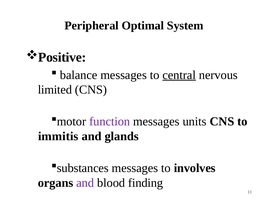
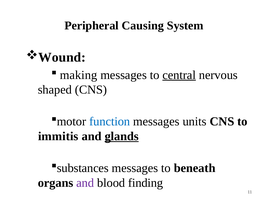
Optimal: Optimal -> Causing
Positive: Positive -> Wound
balance: balance -> making
limited: limited -> shaped
function colour: purple -> blue
glands underline: none -> present
involves: involves -> beneath
